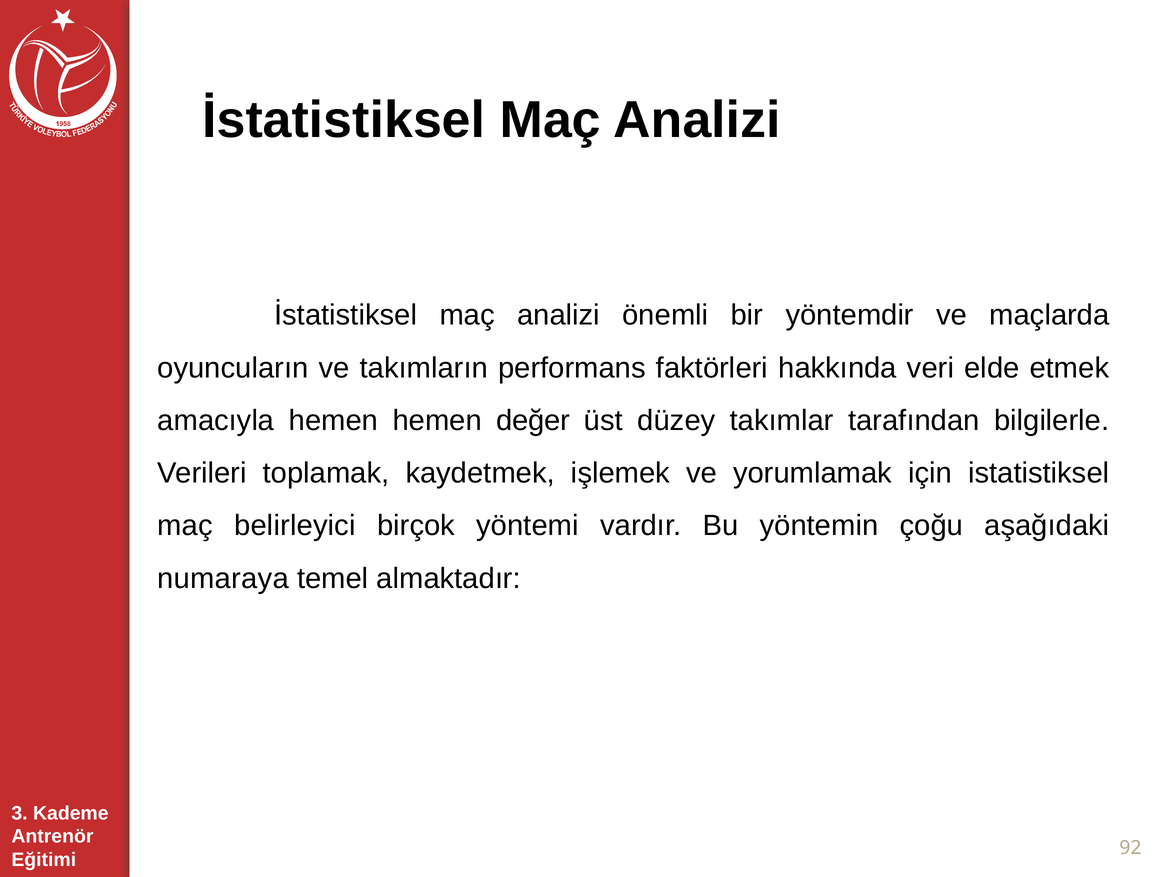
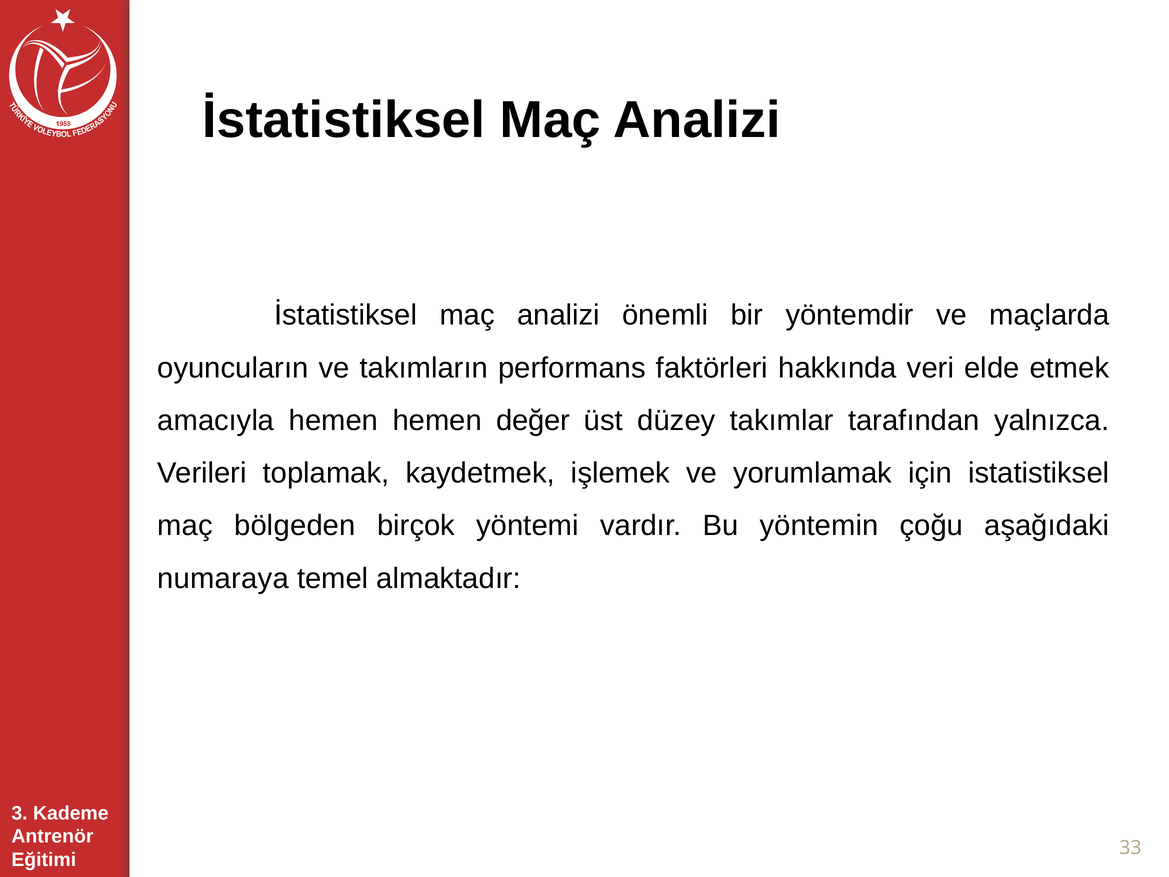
bilgilerle: bilgilerle -> yalnızca
belirleyici: belirleyici -> bölgeden
92: 92 -> 33
